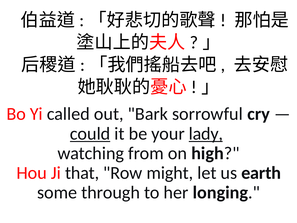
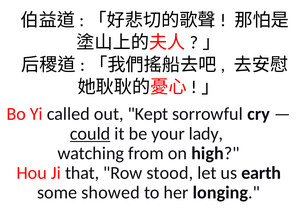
Bark: Bark -> Kept
lady underline: present -> none
might: might -> stood
through: through -> showed
